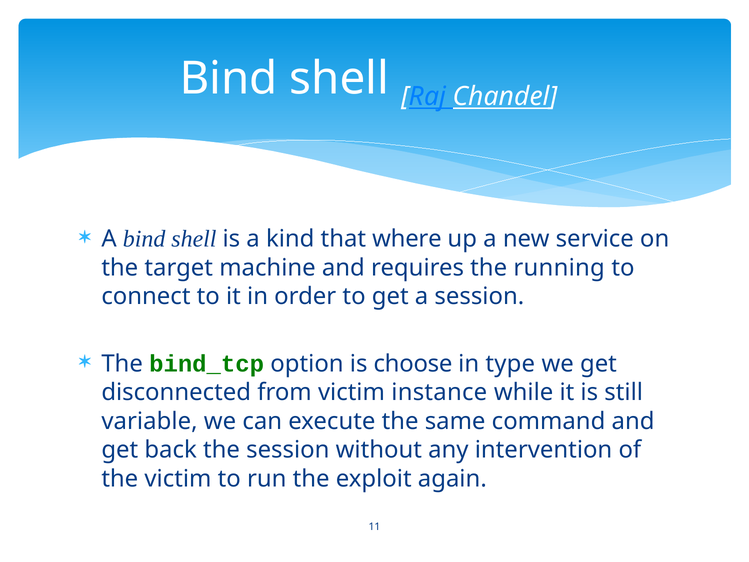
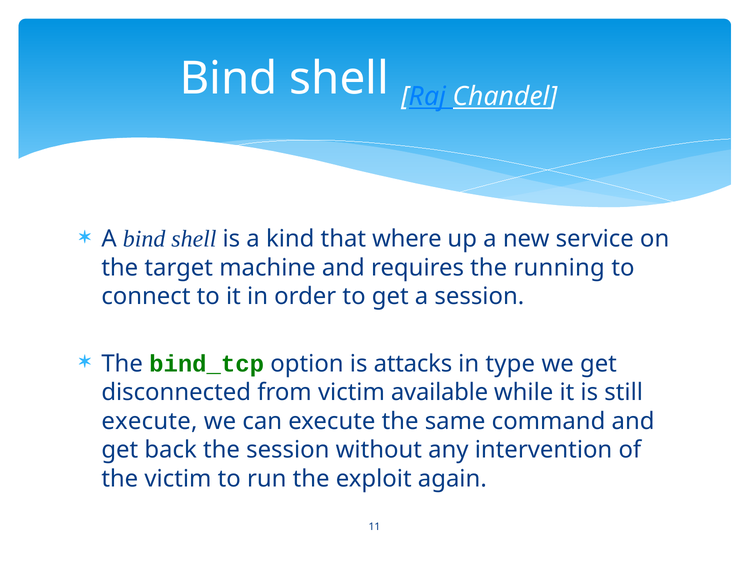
choose: choose -> attacks
instance: instance -> available
variable at (149, 421): variable -> execute
